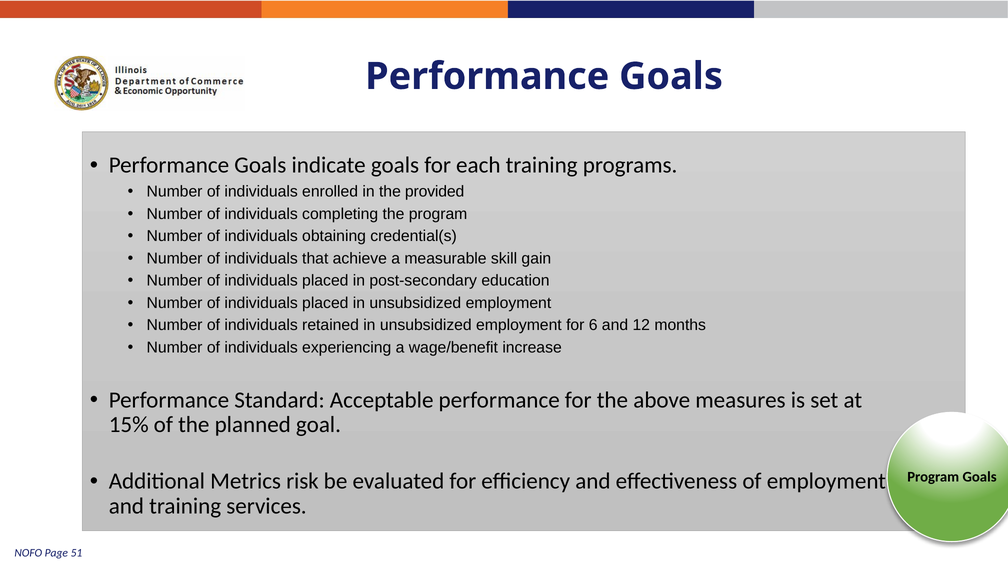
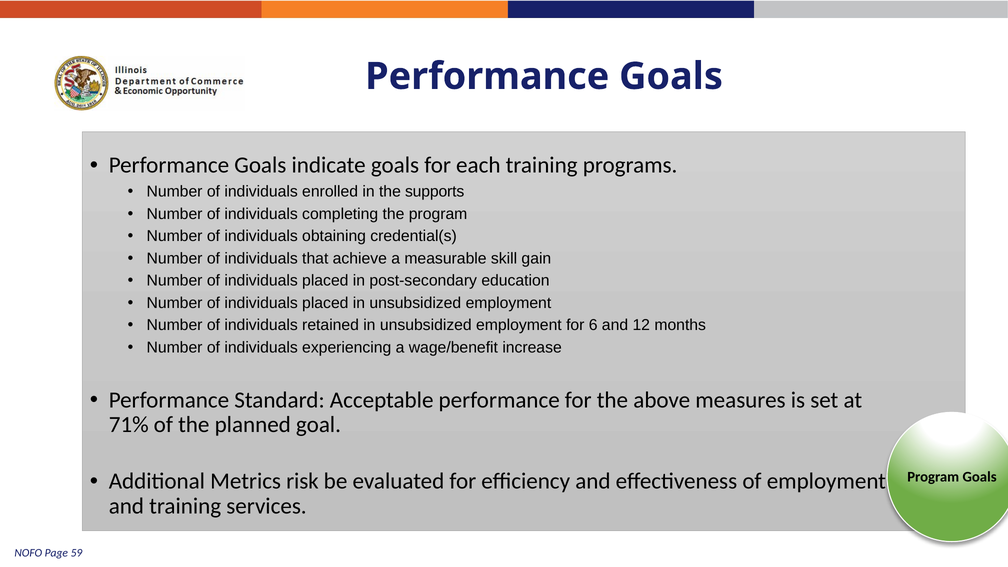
provided: provided -> supports
15%: 15% -> 71%
51: 51 -> 59
